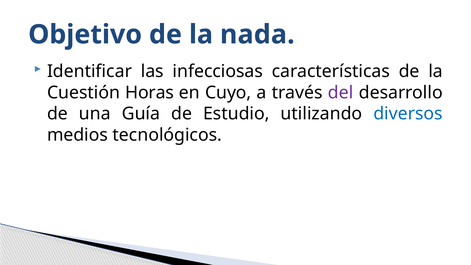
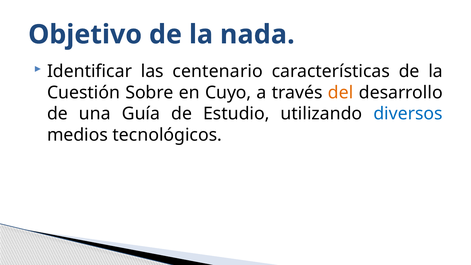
infecciosas: infecciosas -> centenario
Horas: Horas -> Sobre
del colour: purple -> orange
